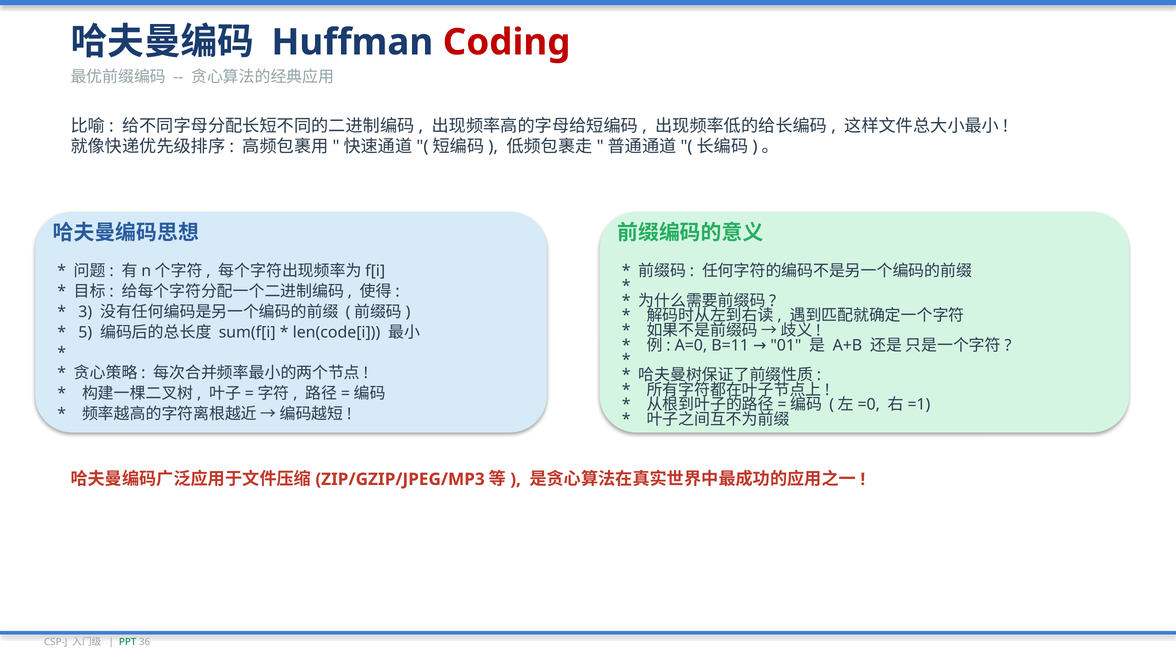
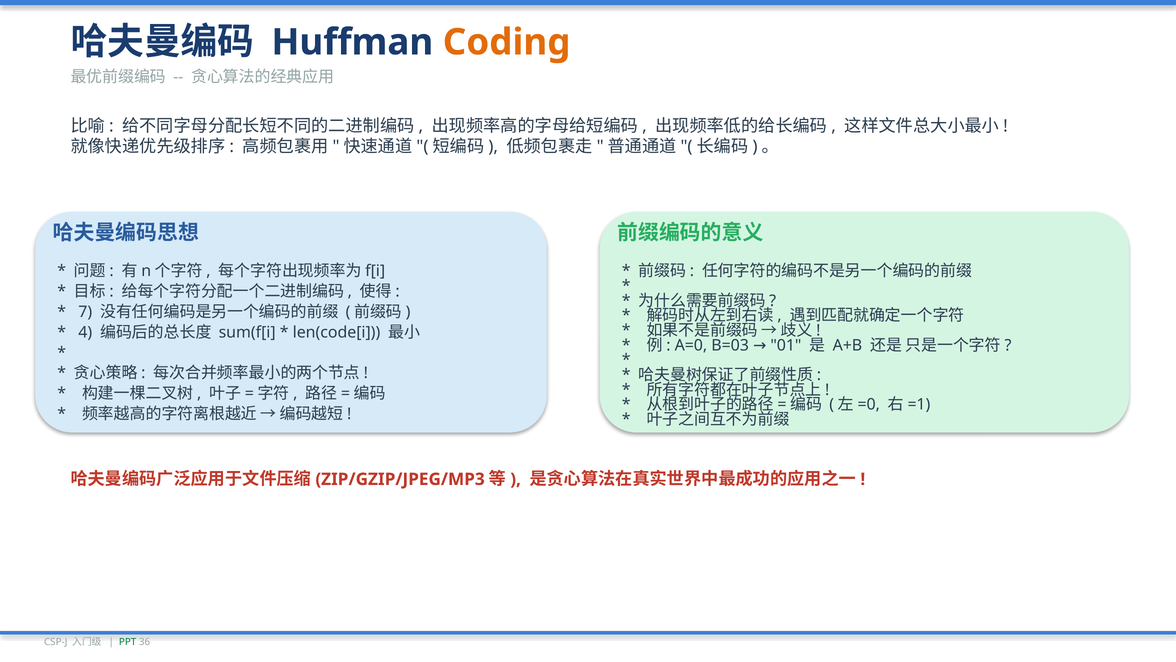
Coding colour: red -> orange
3: 3 -> 7
5: 5 -> 4
B=11: B=11 -> B=03
